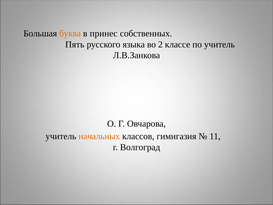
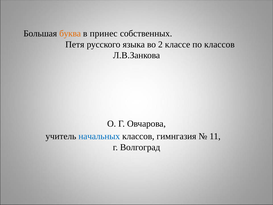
Пять: Пять -> Петя
по учитель: учитель -> классов
начальных colour: orange -> blue
